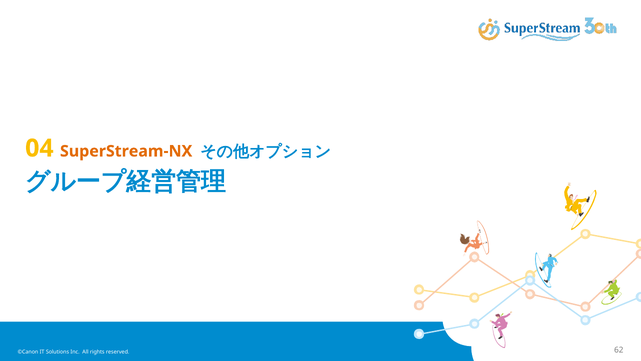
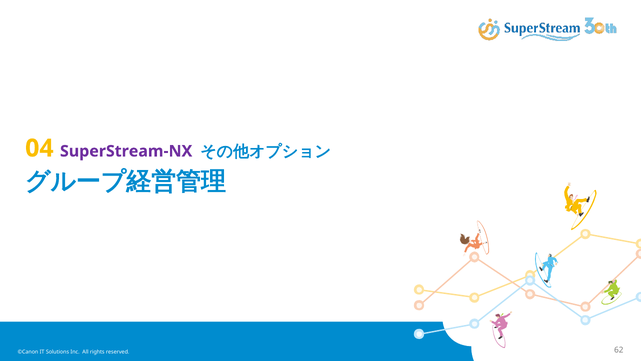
SuperStream-NX colour: orange -> purple
